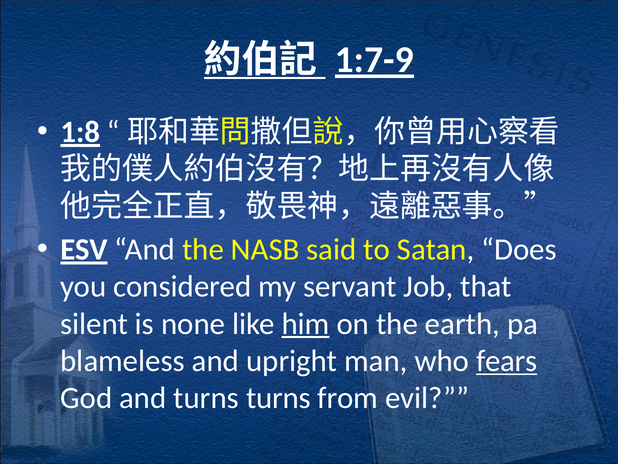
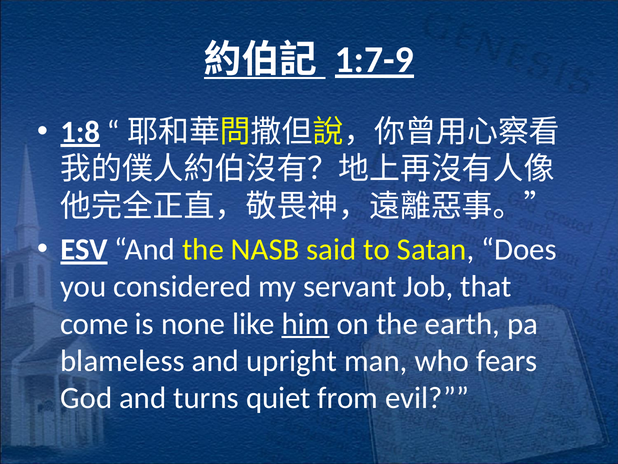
silent: silent -> come
fears underline: present -> none
turns turns: turns -> quiet
